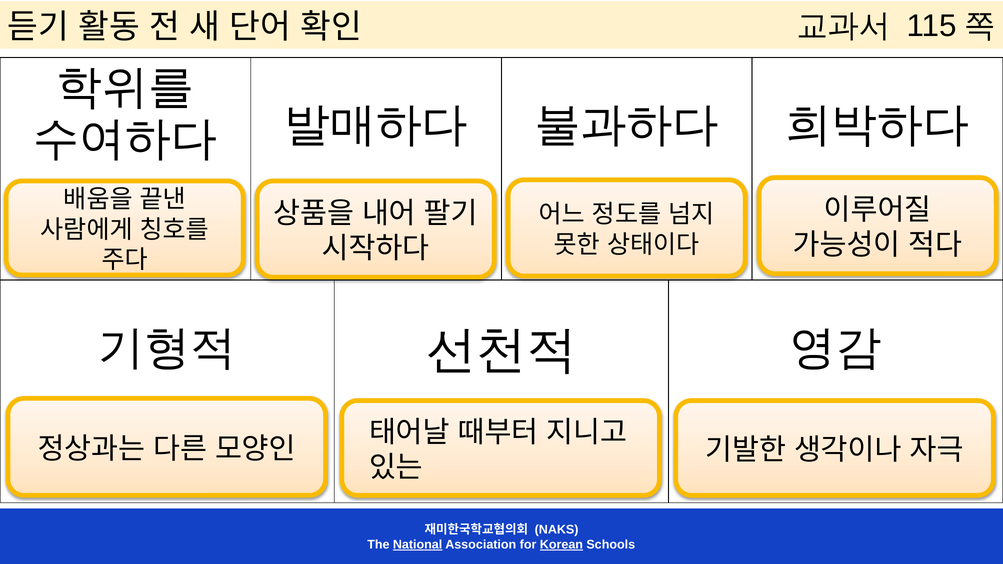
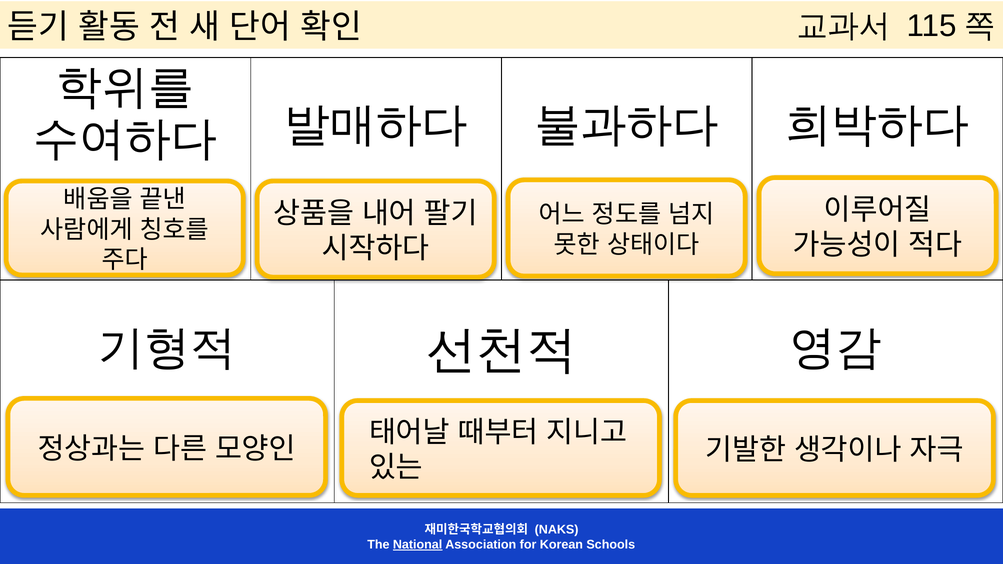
Korean underline: present -> none
